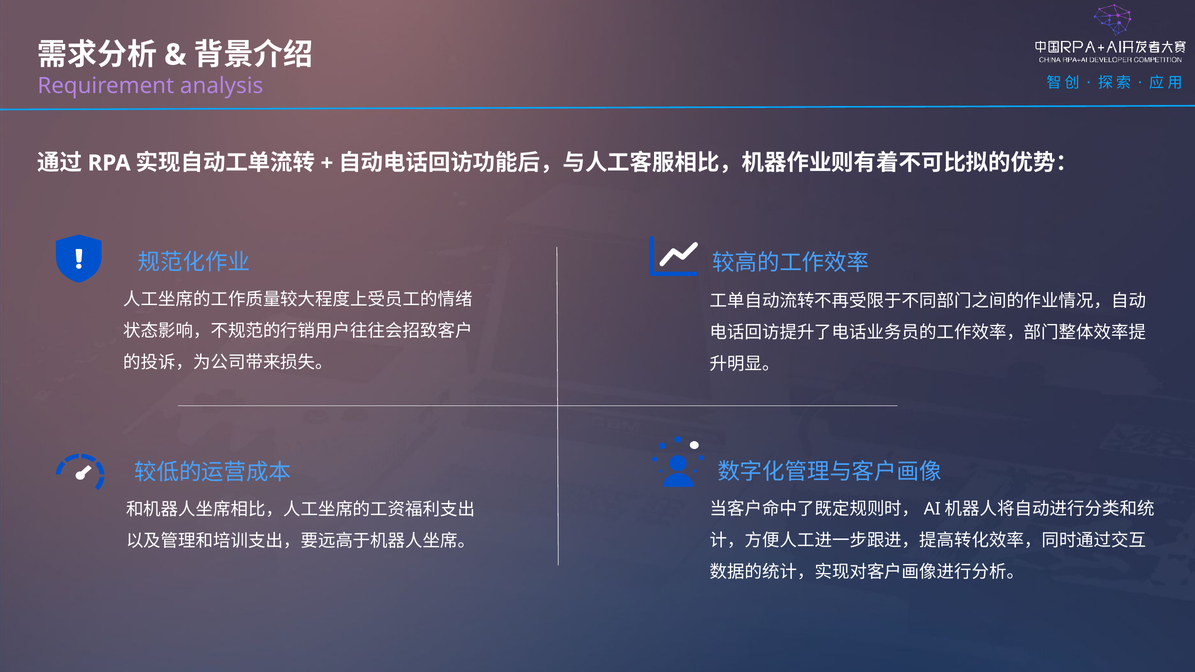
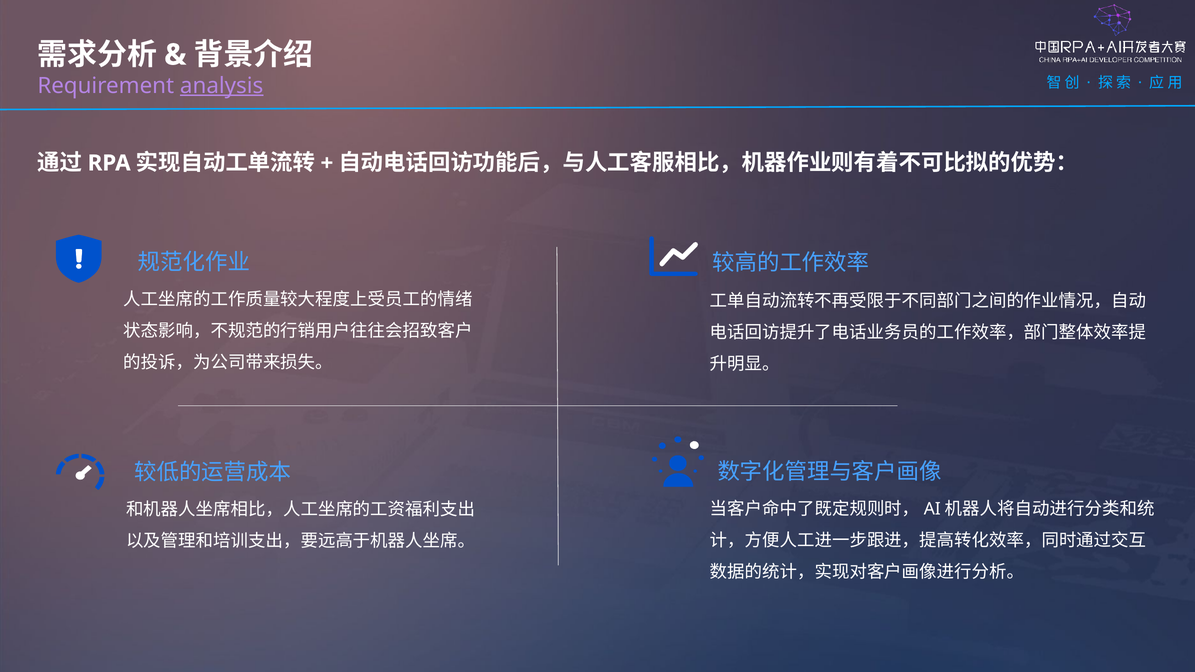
analysis underline: none -> present
